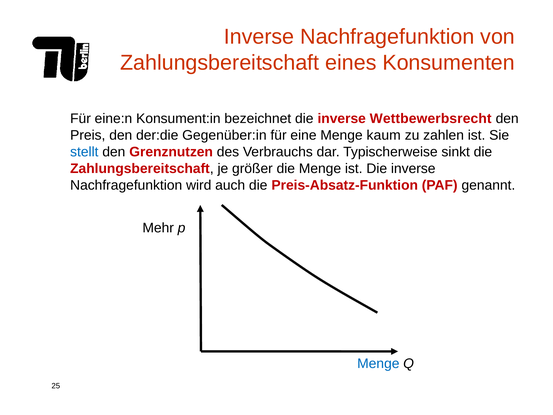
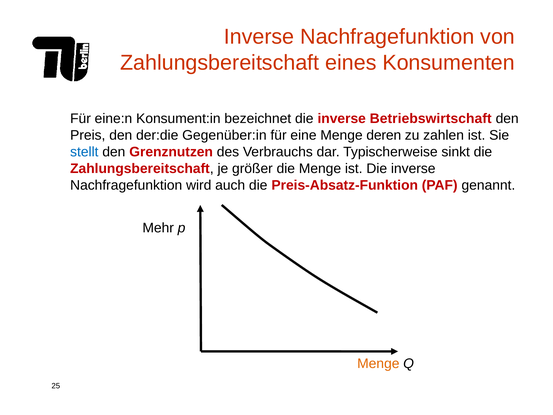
Wettbewerbsrecht: Wettbewerbsrecht -> Betriebswirtschaft
kaum: kaum -> deren
Menge at (378, 363) colour: blue -> orange
